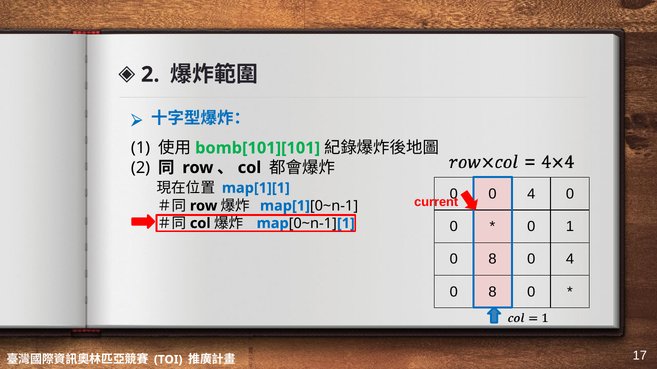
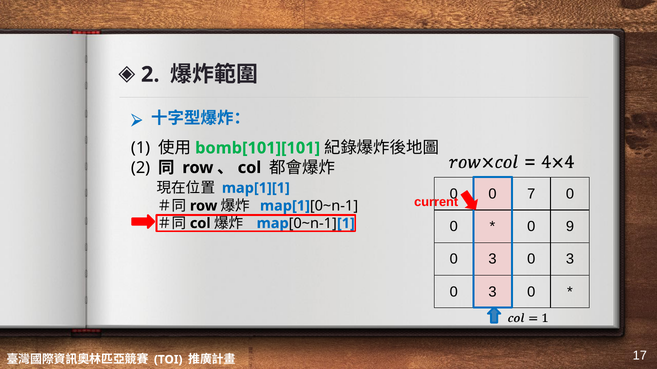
4 at (531, 194): 4 -> 7
0 1: 1 -> 9
8 at (492, 260): 8 -> 3
4 at (570, 260): 4 -> 3
8 at (492, 292): 8 -> 3
